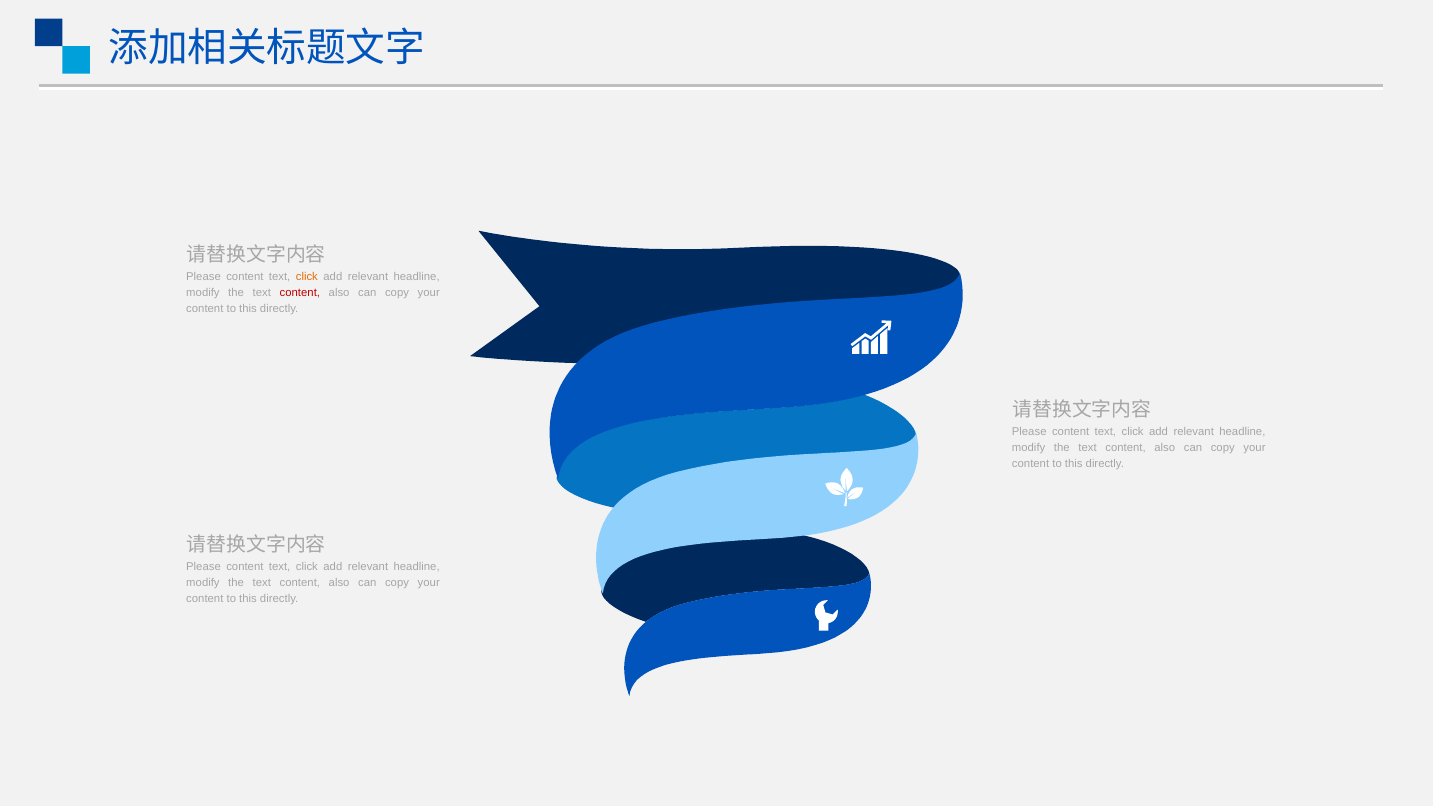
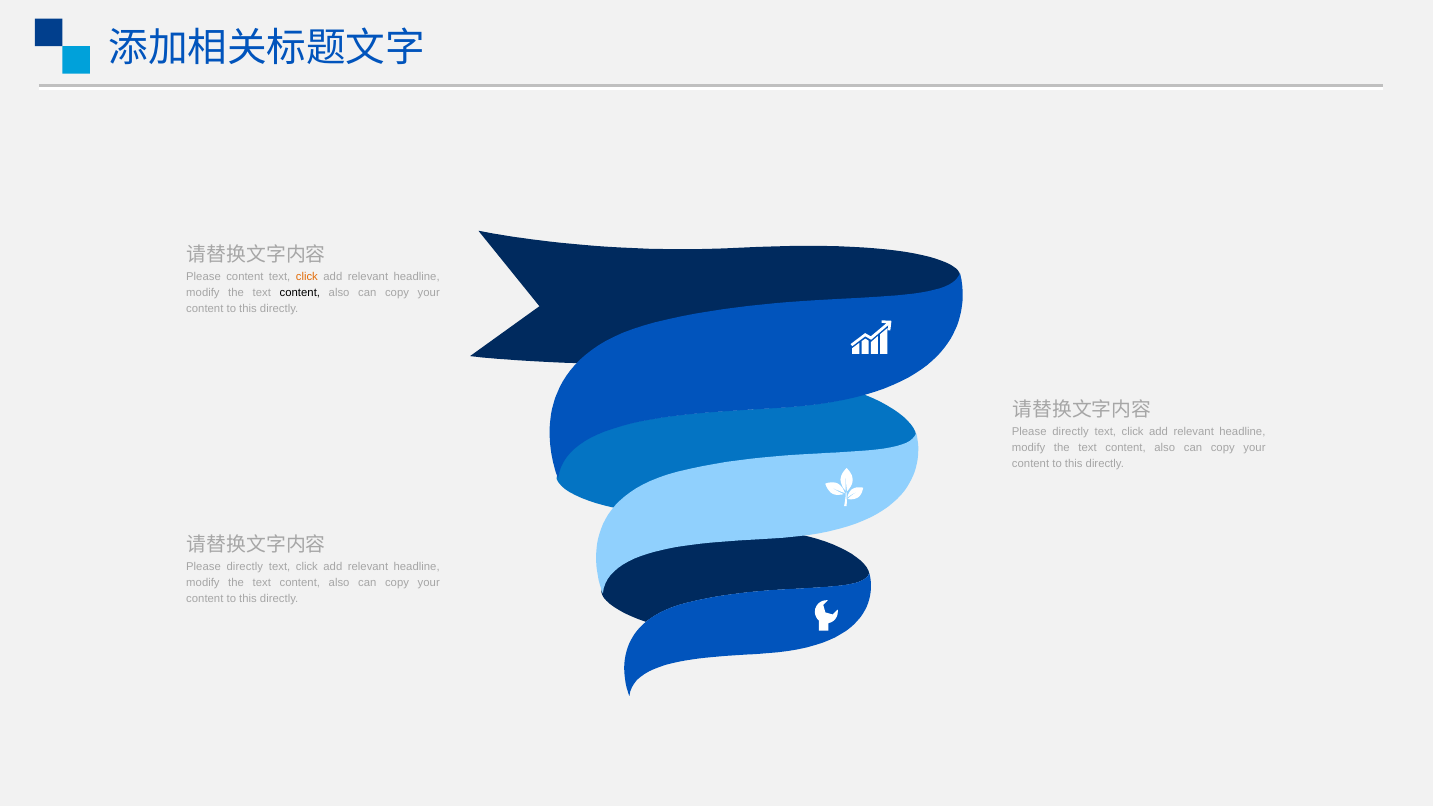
content at (300, 293) colour: red -> black
content at (1071, 432): content -> directly
content at (245, 566): content -> directly
